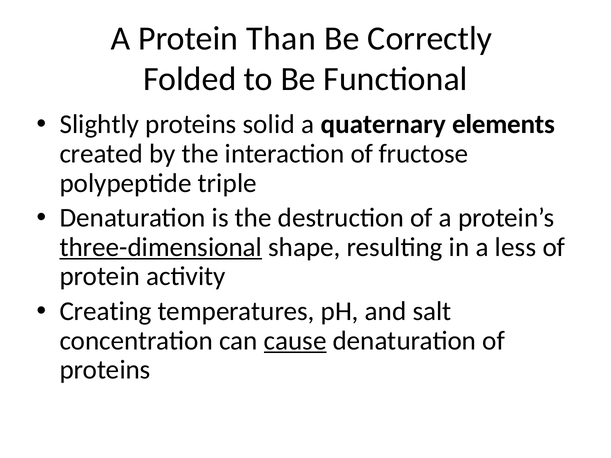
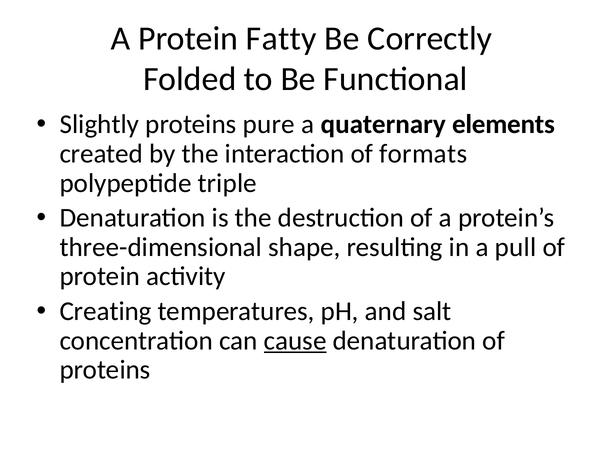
Than: Than -> Fatty
solid: solid -> pure
fructose: fructose -> formats
three-dimensional underline: present -> none
less: less -> pull
